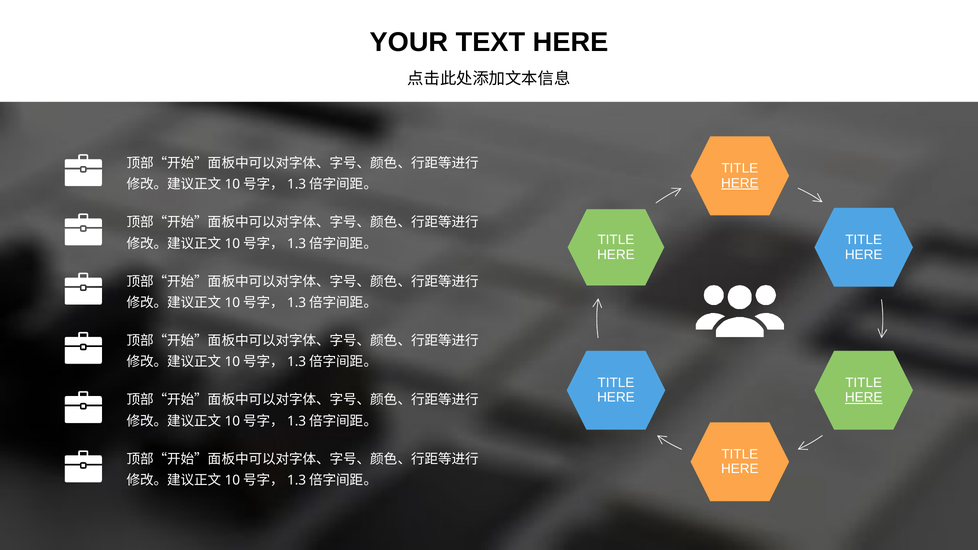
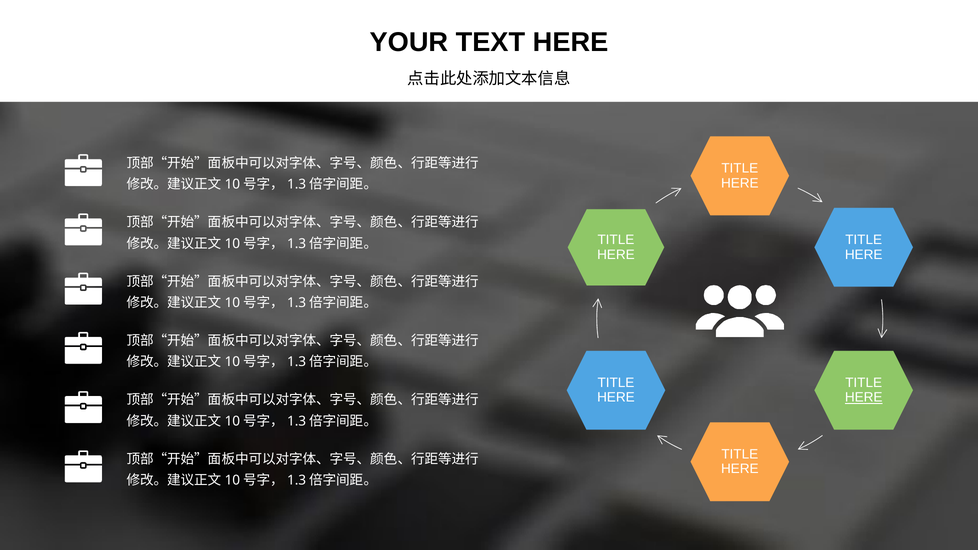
HERE at (740, 183) underline: present -> none
